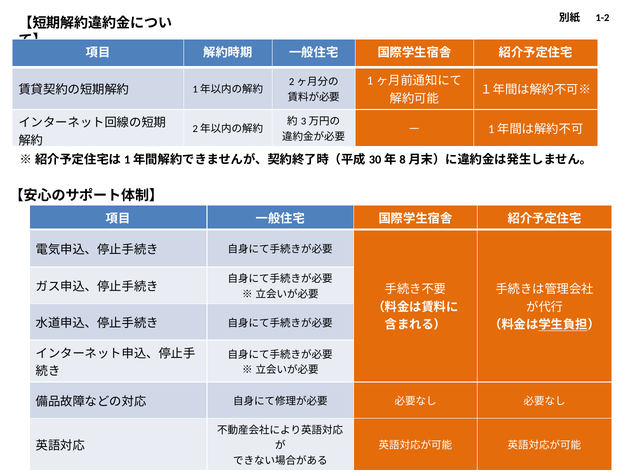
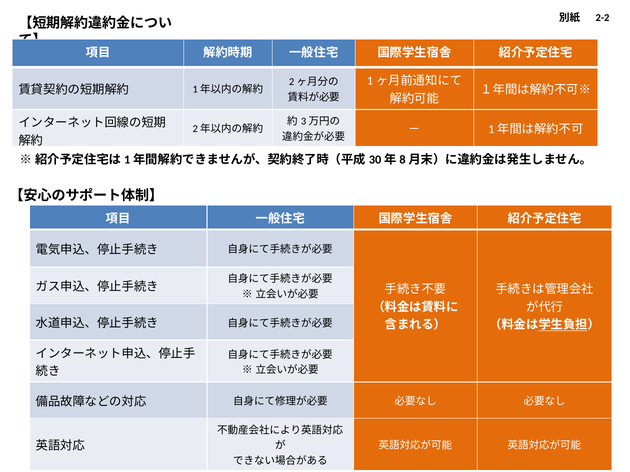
1-2: 1-2 -> 2-2
